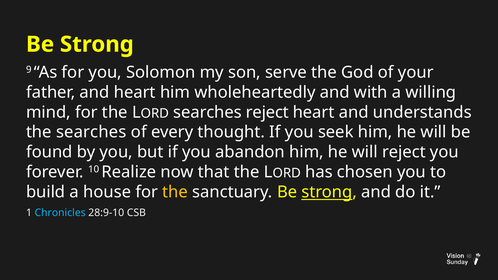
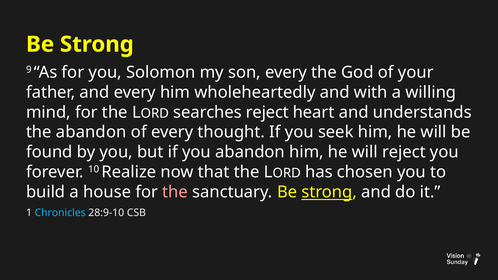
son serve: serve -> every
and heart: heart -> every
the searches: searches -> abandon
the at (175, 192) colour: yellow -> pink
